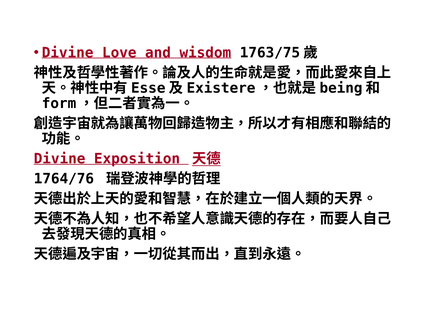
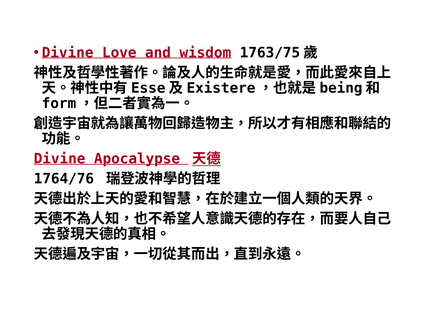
Exposition: Exposition -> Apocalypse
